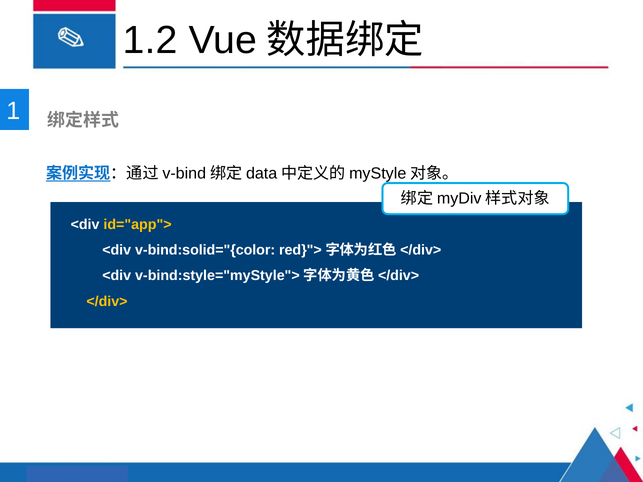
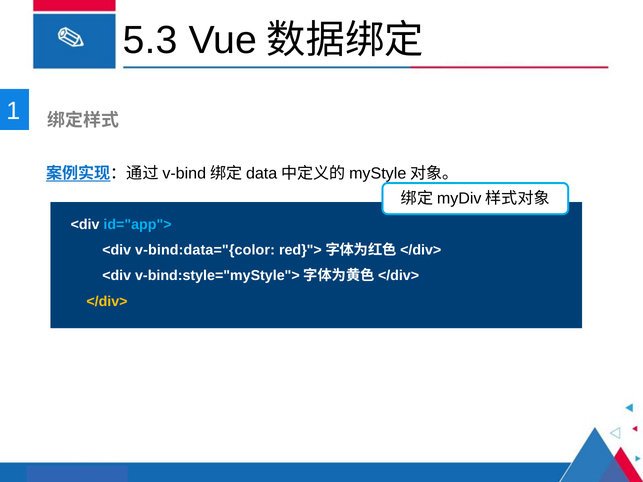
1.2: 1.2 -> 5.3
id="app"> colour: yellow -> light blue
v-bind:solid="{color: v-bind:solid="{color -> v-bind:data="{color
